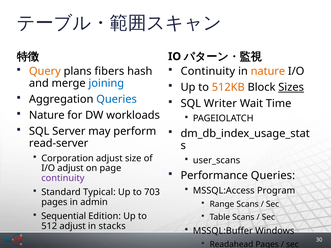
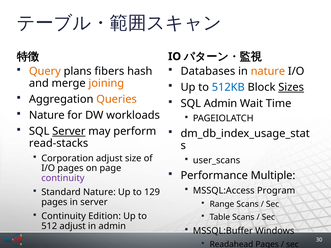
Continuity at (208, 71): Continuity -> Databases
joining colour: blue -> orange
512KB colour: orange -> blue
Queries at (117, 99) colour: blue -> orange
SQL Writer: Writer -> Admin
Server at (69, 131) underline: none -> present
read-server: read-server -> read-stacks
I/O adjust: adjust -> pages
Performance Queries: Queries -> Multiple
Standard Typical: Typical -> Nature
703: 703 -> 129
in admin: admin -> server
Sequential at (64, 216): Sequential -> Continuity
in stacks: stacks -> admin
